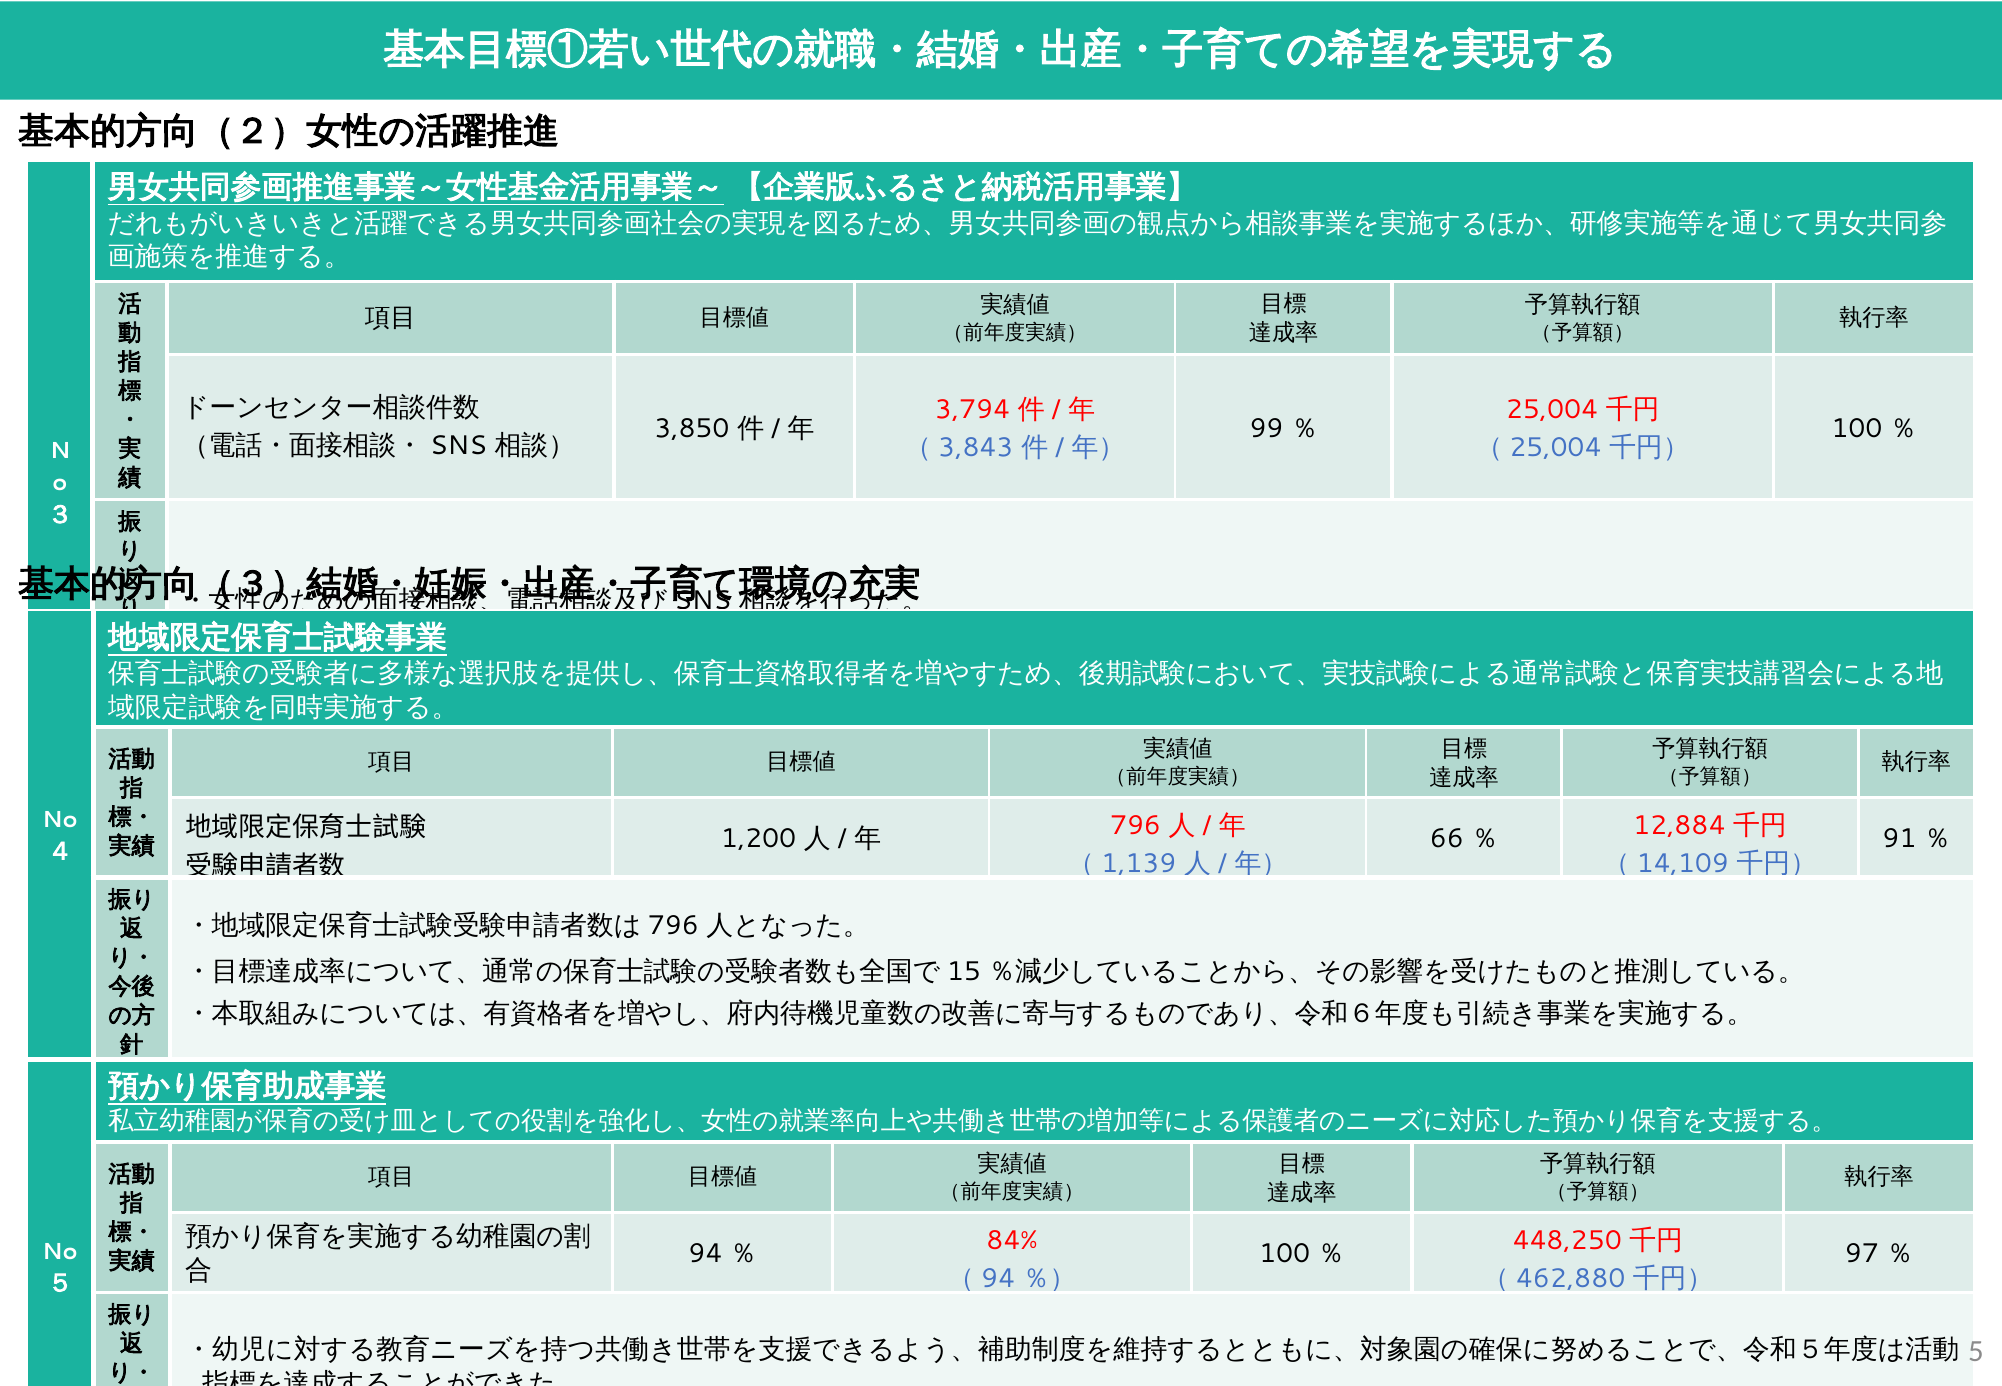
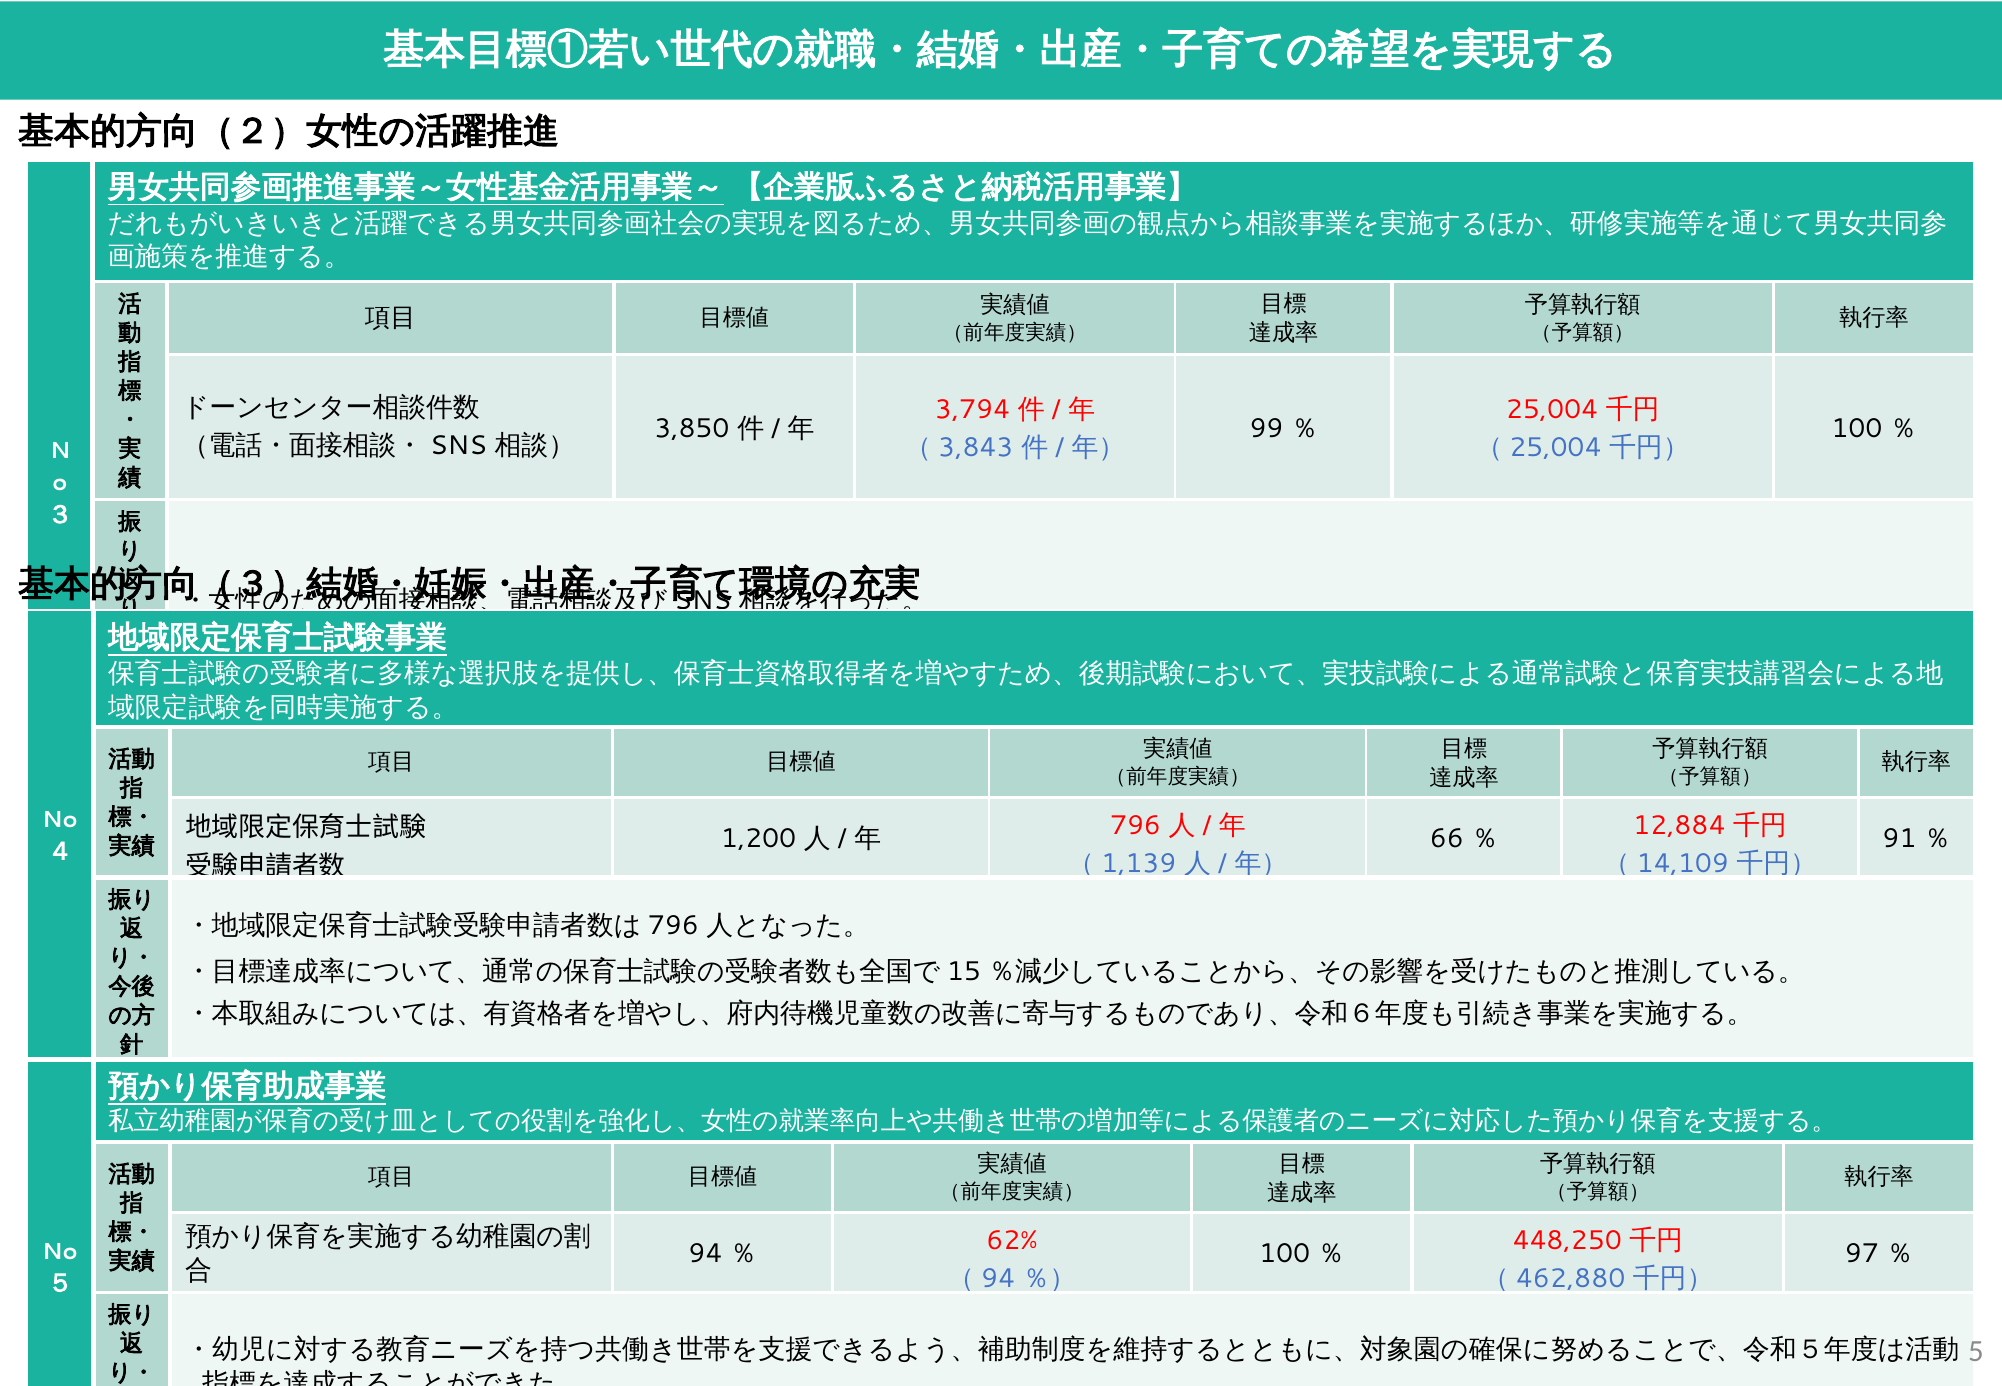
84%: 84% -> 62%
